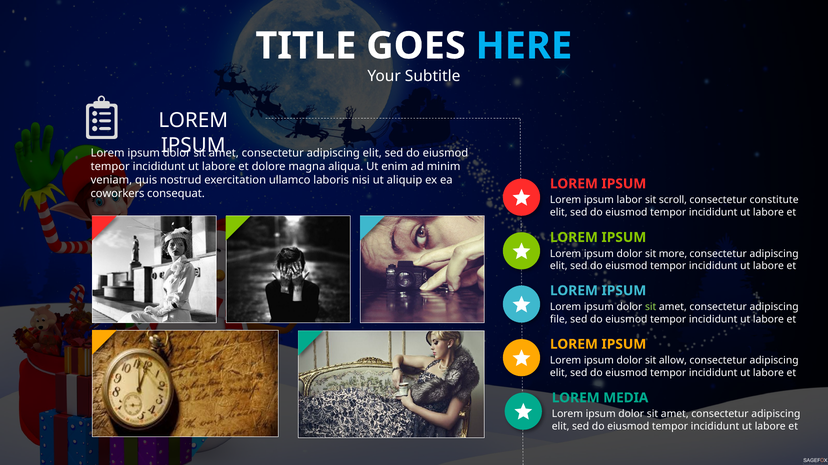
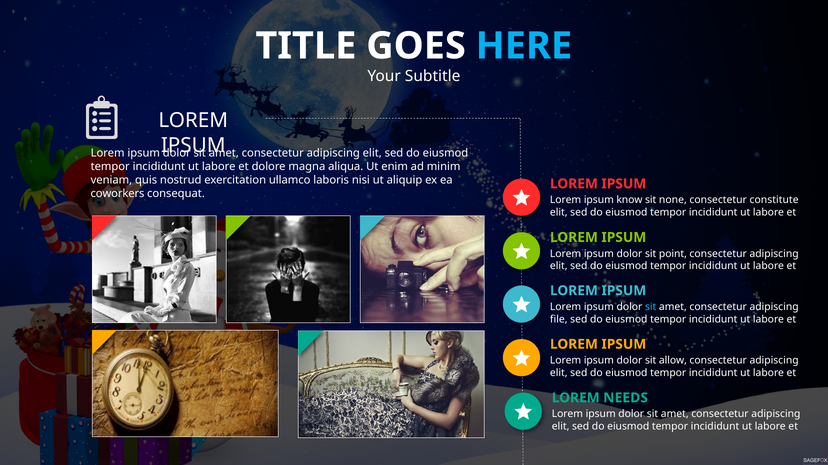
labor: labor -> know
scroll: scroll -> none
more: more -> point
sit at (651, 307) colour: light green -> light blue
MEDIA: MEDIA -> NEEDS
